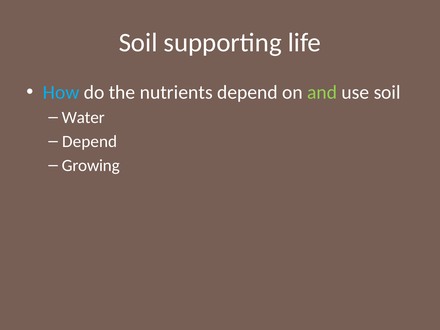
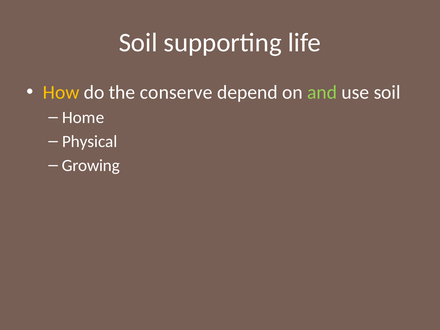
How colour: light blue -> yellow
nutrients: nutrients -> conserve
Water: Water -> Home
Depend at (90, 142): Depend -> Physical
